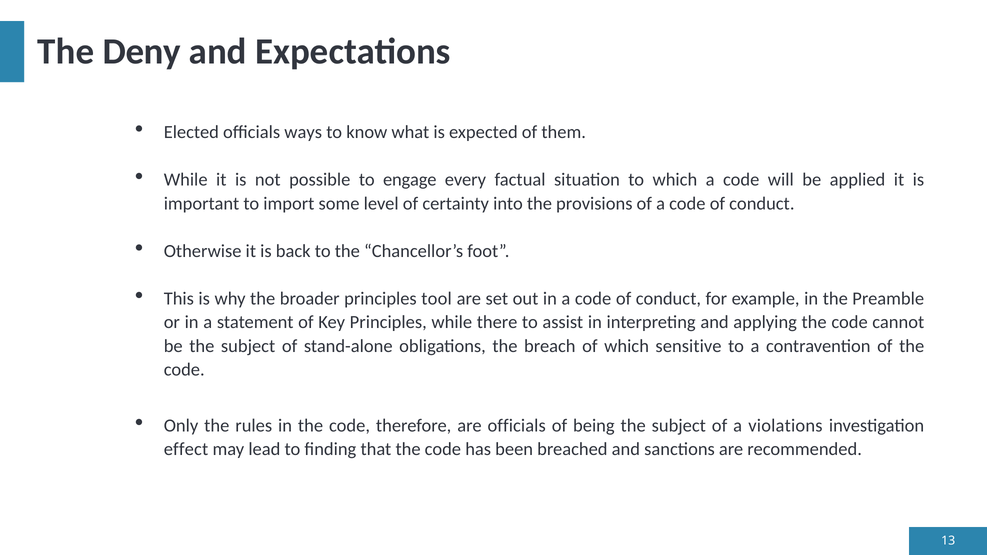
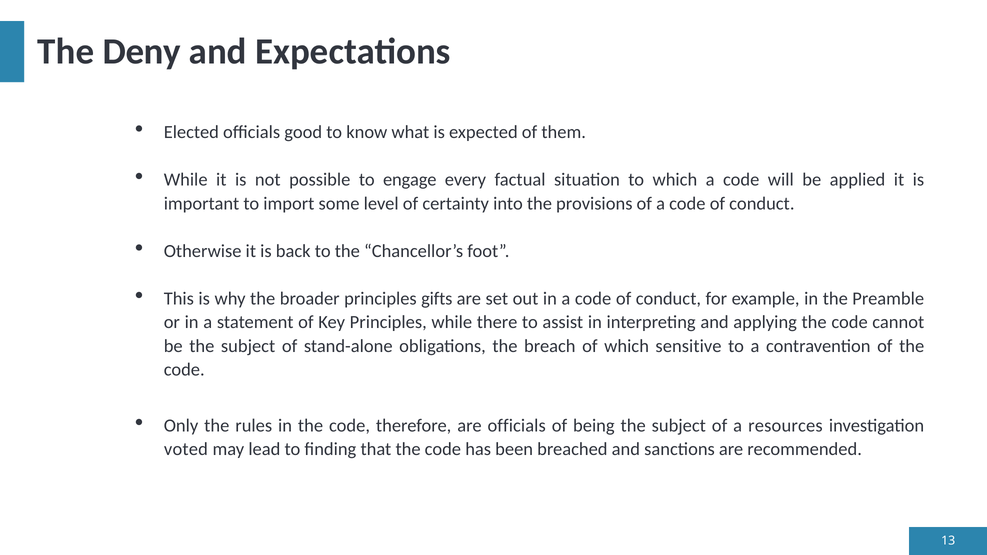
ways: ways -> good
tool: tool -> gifts
violations: violations -> resources
effect: effect -> voted
